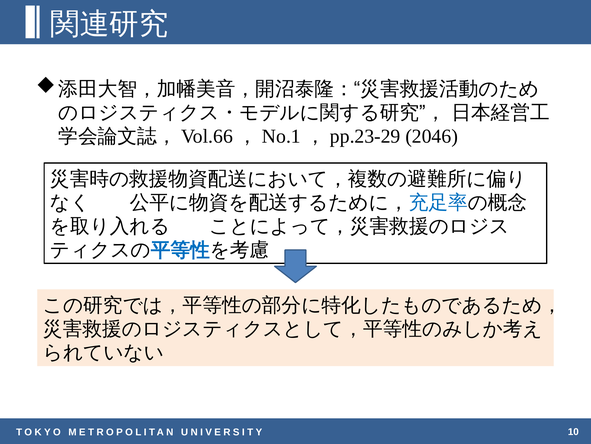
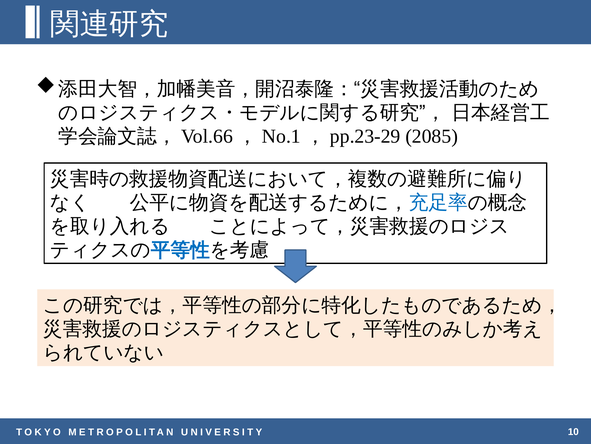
2046: 2046 -> 2085
